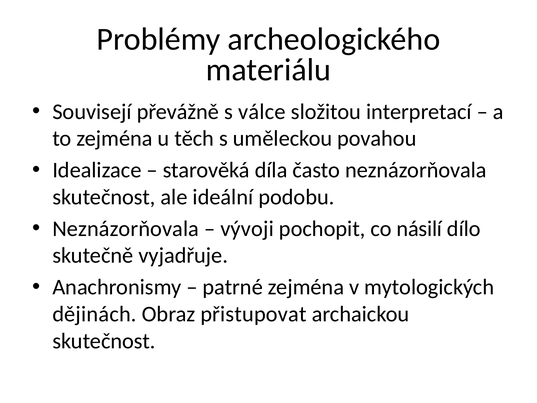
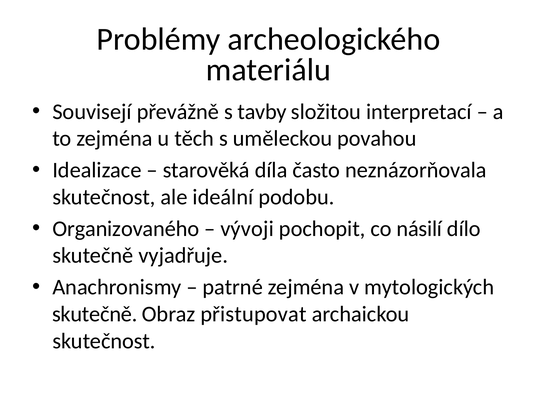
válce: válce -> tavby
Neznázorňovala at (126, 229): Neznázorňovala -> Organizovaného
dějinách at (94, 314): dějinách -> skutečně
